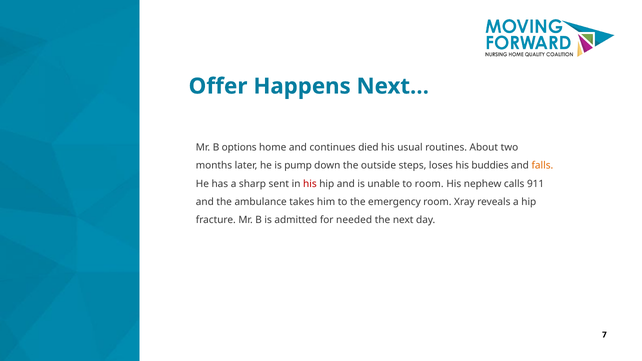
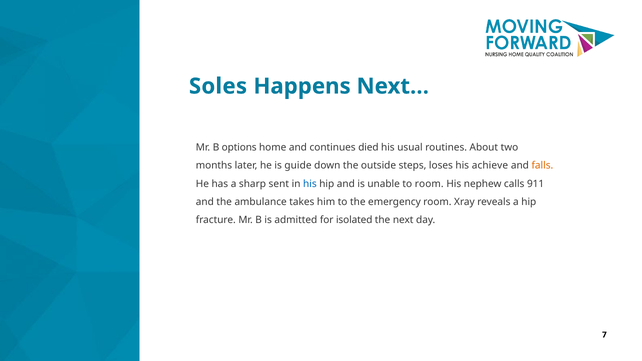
Offer: Offer -> Soles
pump: pump -> guide
buddies: buddies -> achieve
his at (310, 184) colour: red -> blue
needed: needed -> isolated
